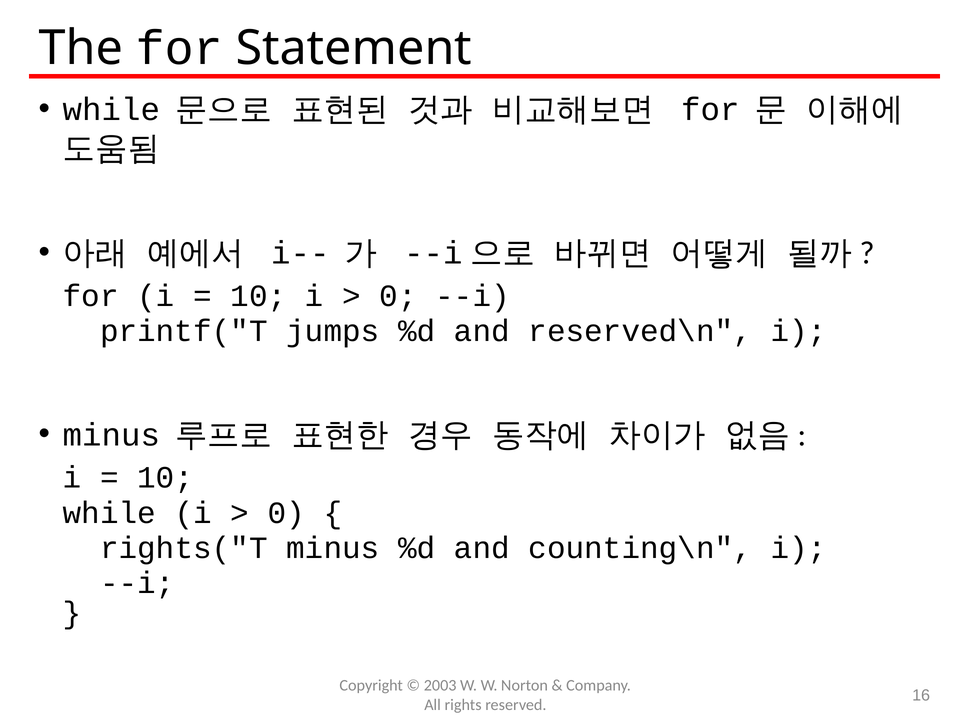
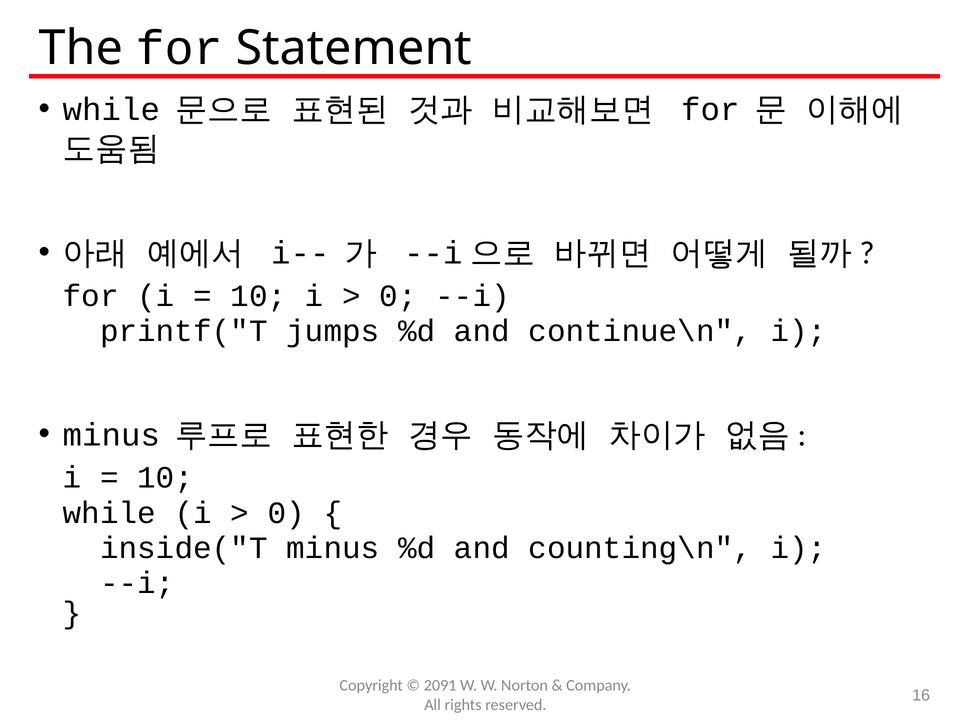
reserved\n: reserved\n -> continue\n
rights("T: rights("T -> inside("T
2003: 2003 -> 2091
